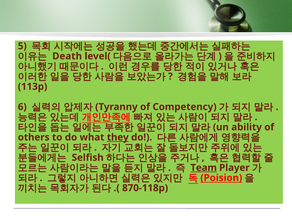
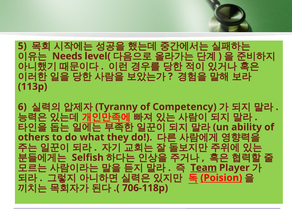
Death: Death -> Needs
they underline: present -> none
870-118p: 870-118p -> 706-118p
